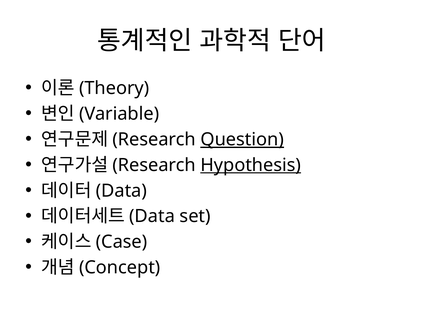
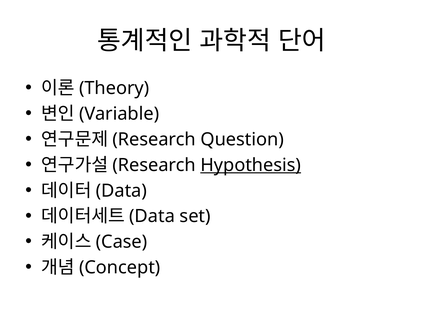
Question underline: present -> none
